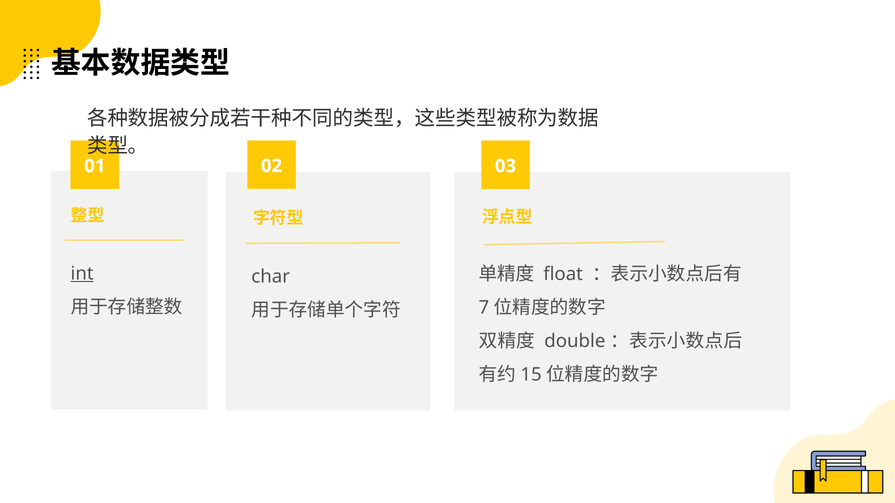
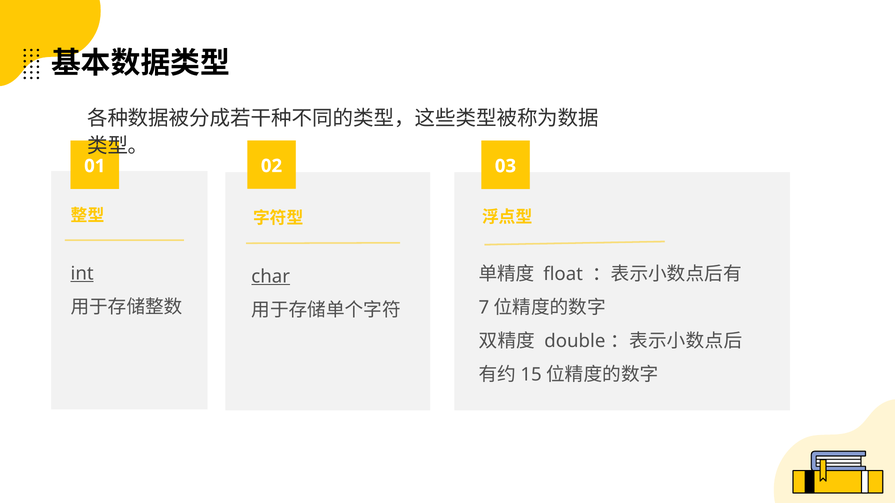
char underline: none -> present
